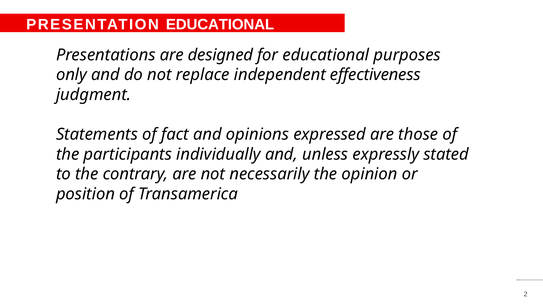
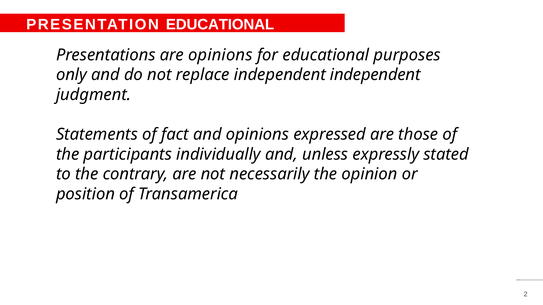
are designed: designed -> opinions
independent effectiveness: effectiveness -> independent
